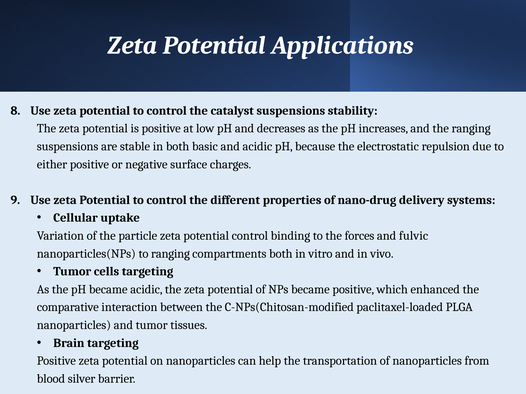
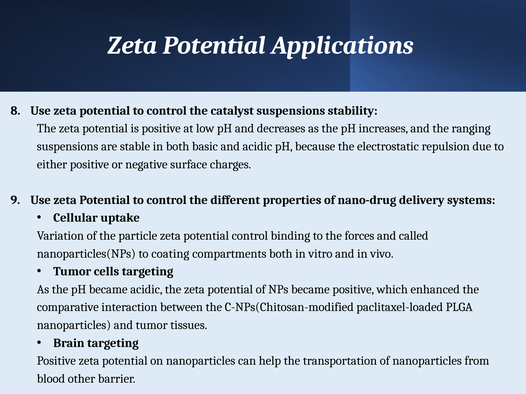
fulvic: fulvic -> called
to ranging: ranging -> coating
silver: silver -> other
